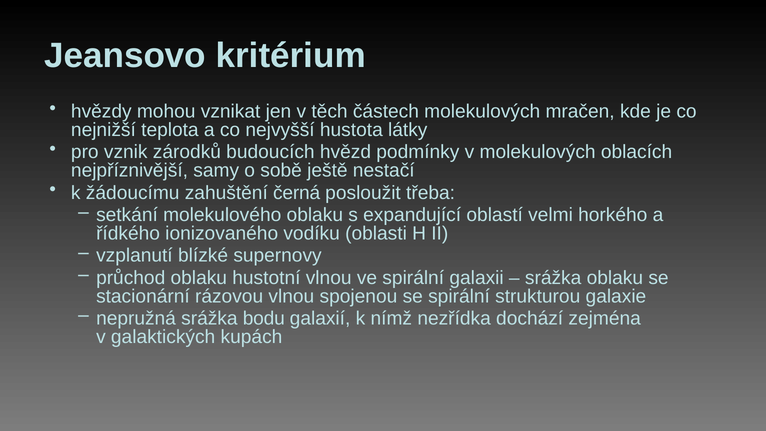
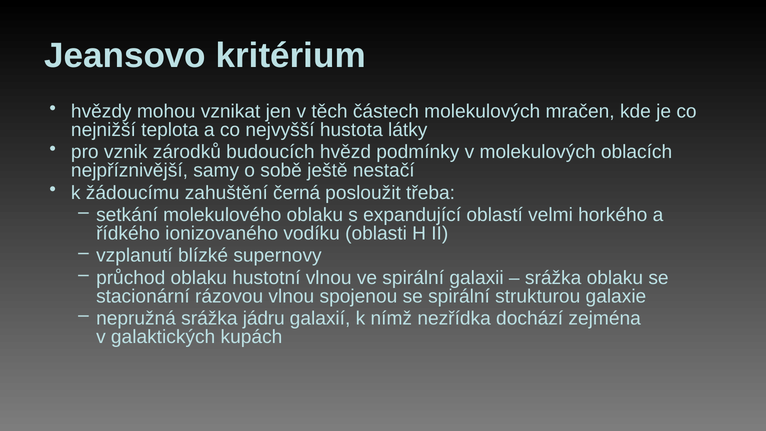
bodu: bodu -> jádru
